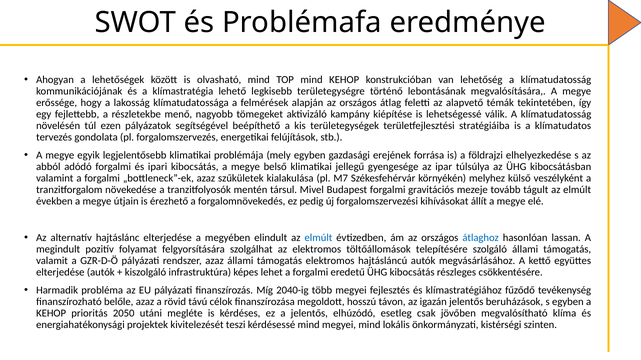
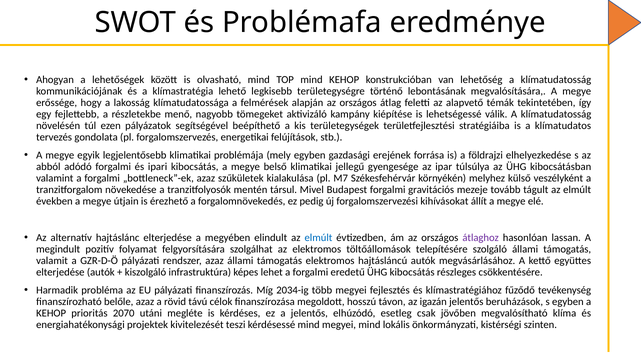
átlaghoz colour: blue -> purple
2040-ig: 2040-ig -> 2034-ig
2050: 2050 -> 2070
